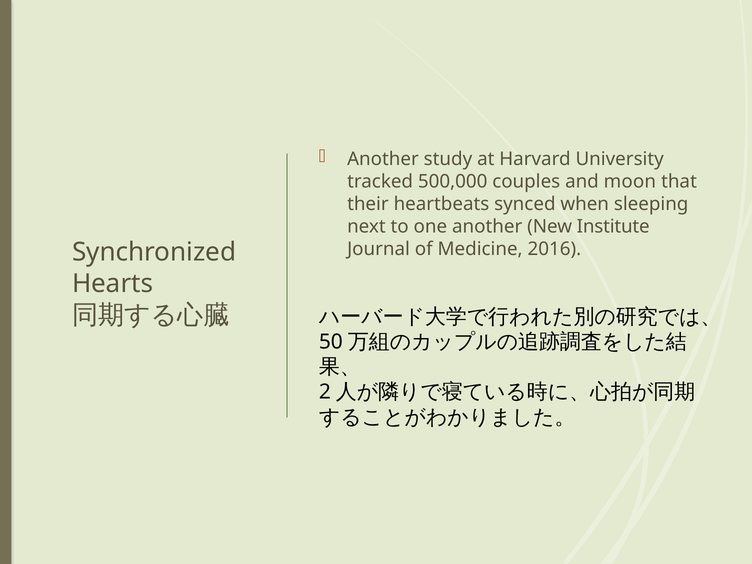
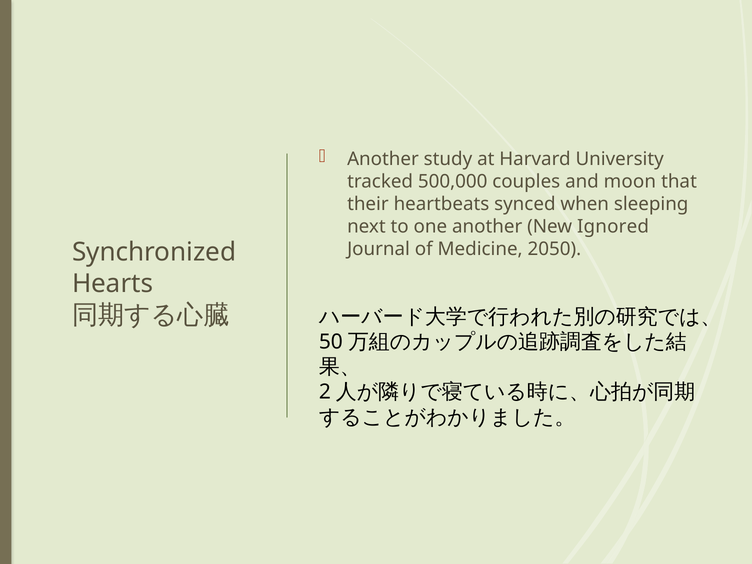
Institute: Institute -> Ignored
2016: 2016 -> 2050
